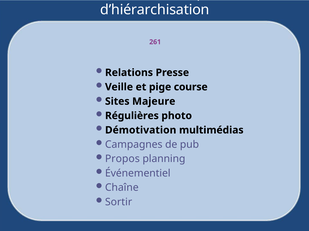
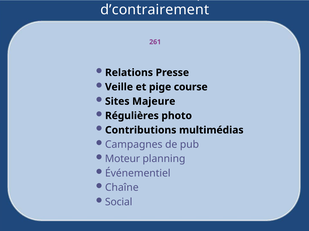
d’hiérarchisation: d’hiérarchisation -> d’contrairement
Démotivation: Démotivation -> Contributions
Propos: Propos -> Moteur
Sortir: Sortir -> Social
